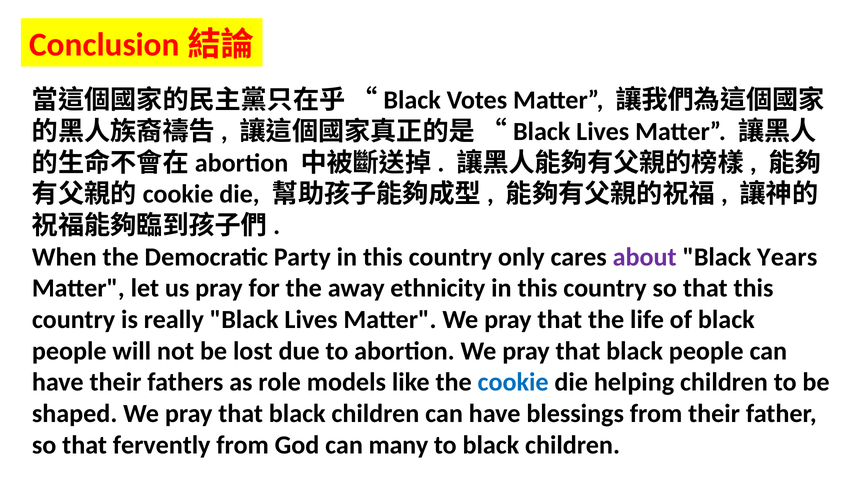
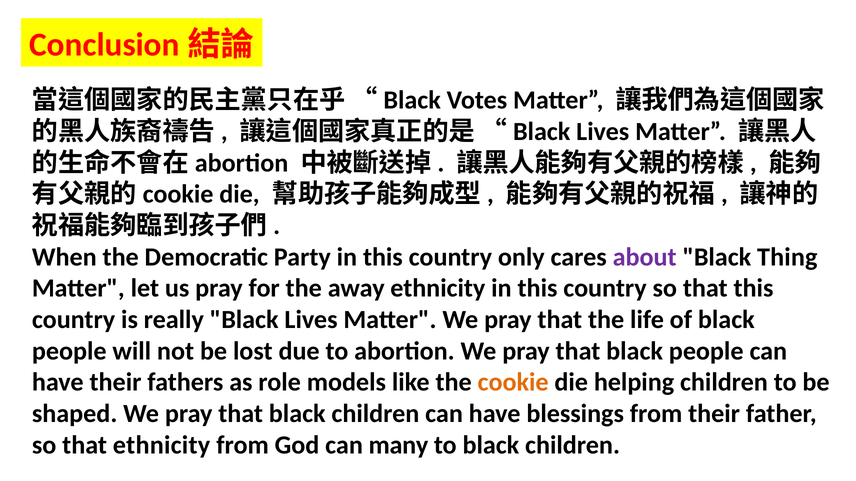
Years: Years -> Thing
cookie colour: blue -> orange
that fervently: fervently -> ethnicity
